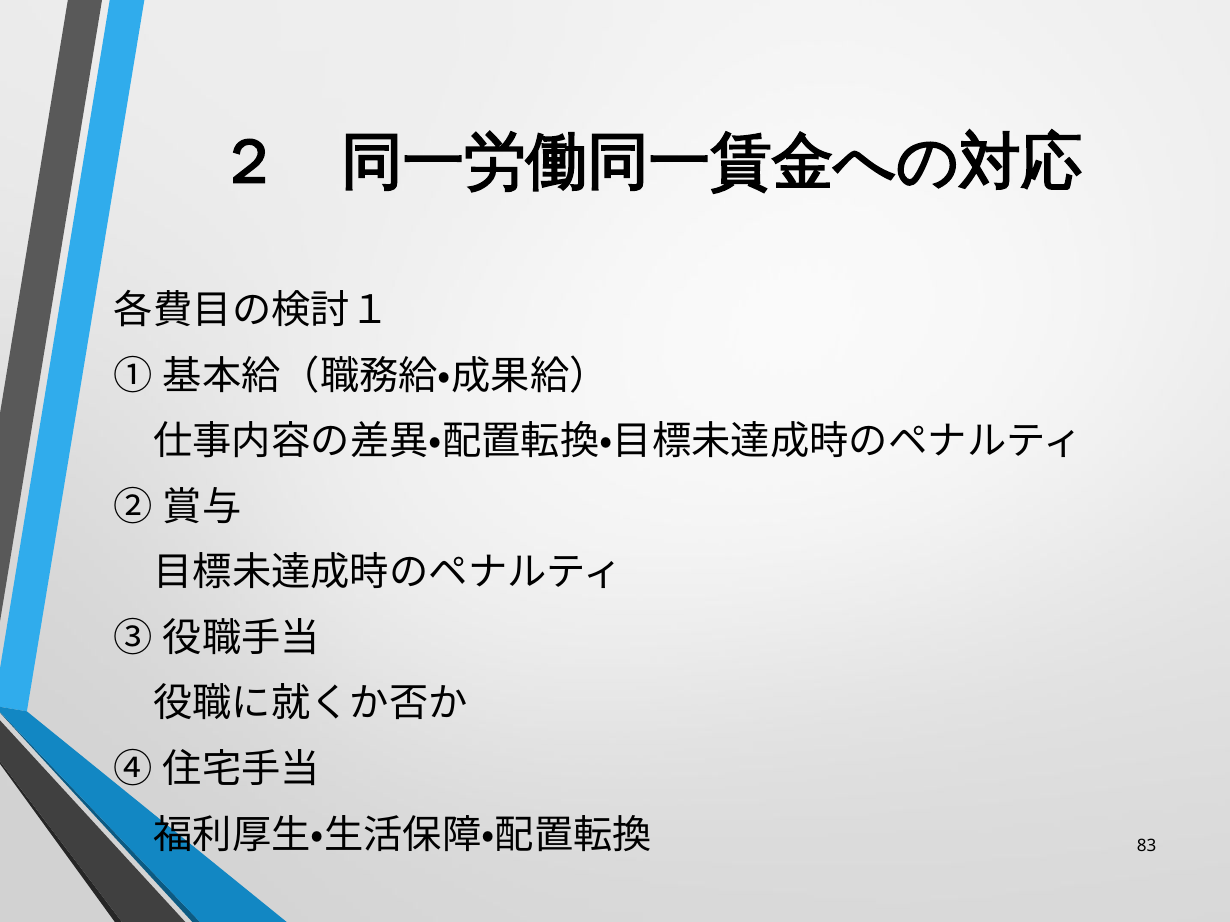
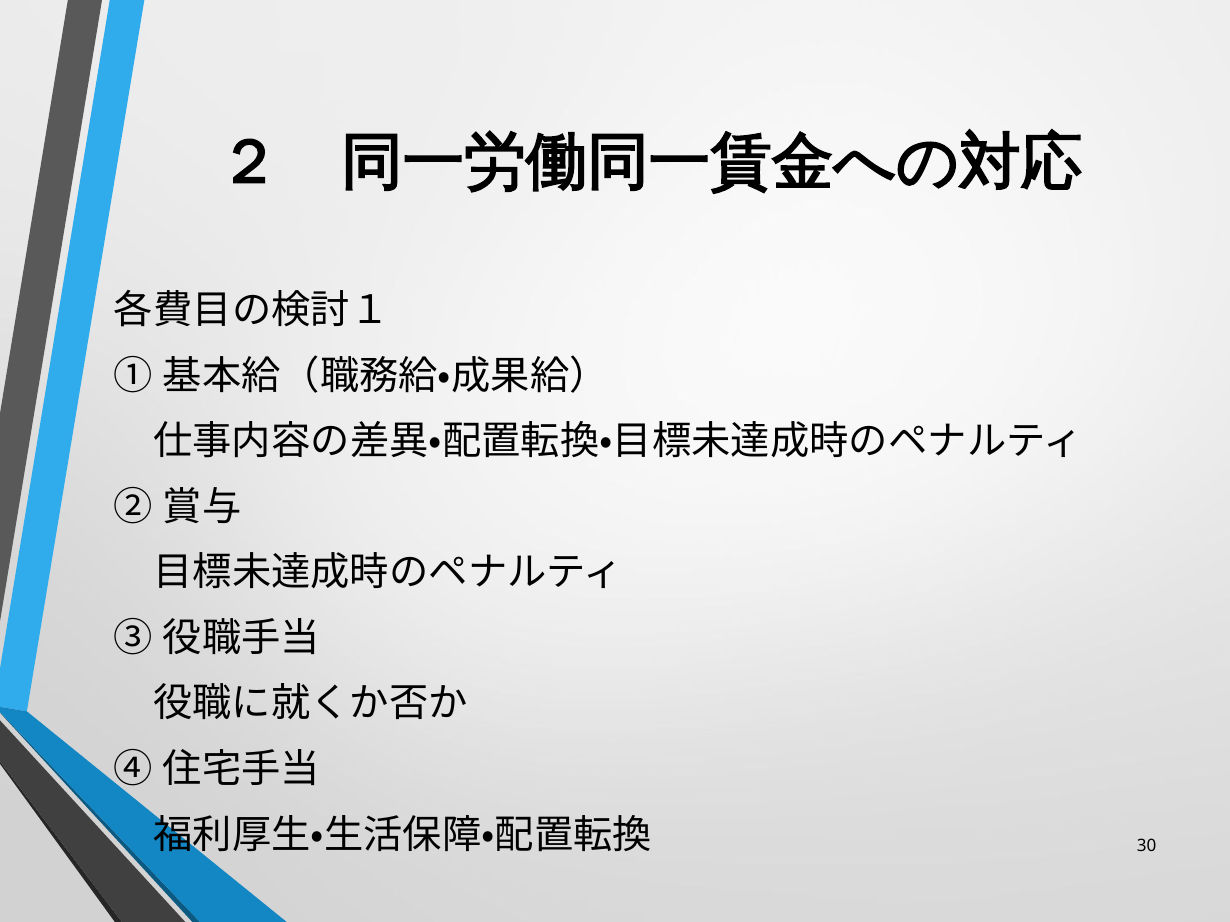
83: 83 -> 30
